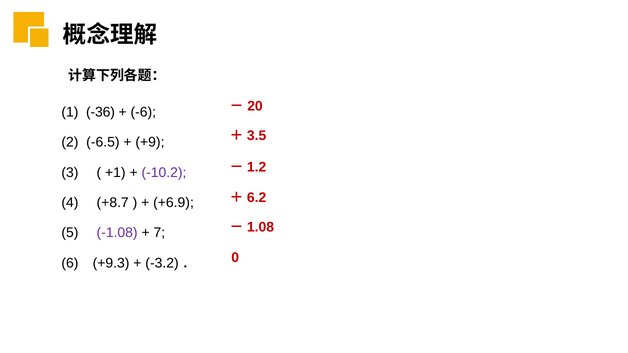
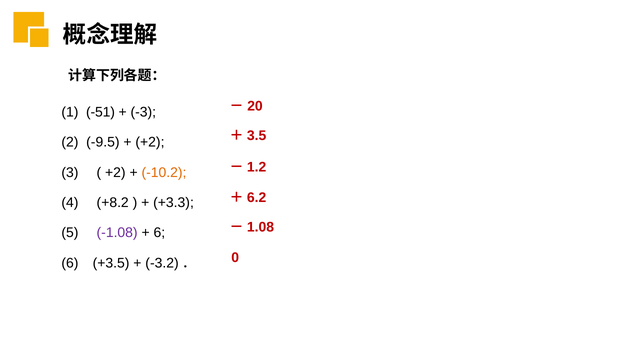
-36: -36 -> -51
-6: -6 -> -3
-6.5: -6.5 -> -9.5
+9 at (150, 142): +9 -> +2
+1 at (115, 173): +1 -> +2
-10.2 colour: purple -> orange
+8.7: +8.7 -> +8.2
+6.9: +6.9 -> +3.3
7 at (159, 233): 7 -> 6
+9.3: +9.3 -> +3.5
